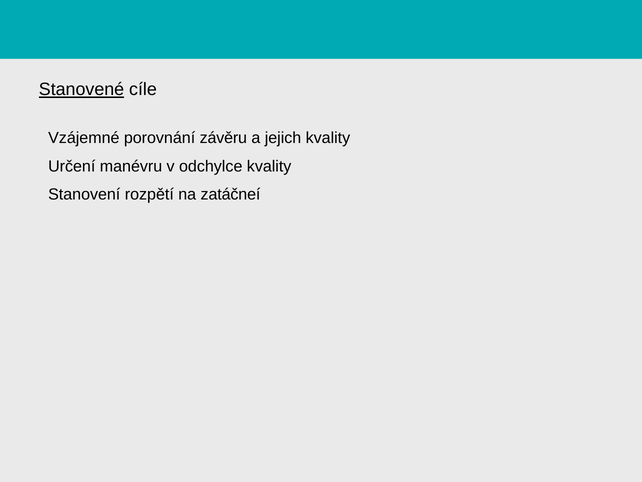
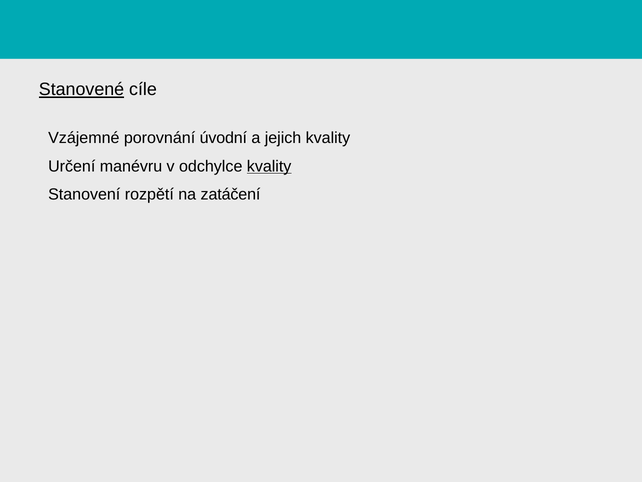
závěru: závěru -> úvodní
kvality at (269, 166) underline: none -> present
zatáčneí: zatáčneí -> zatáčení
